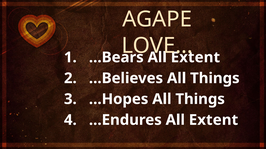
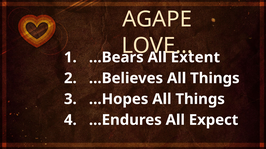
…Endures All Extent: Extent -> Expect
